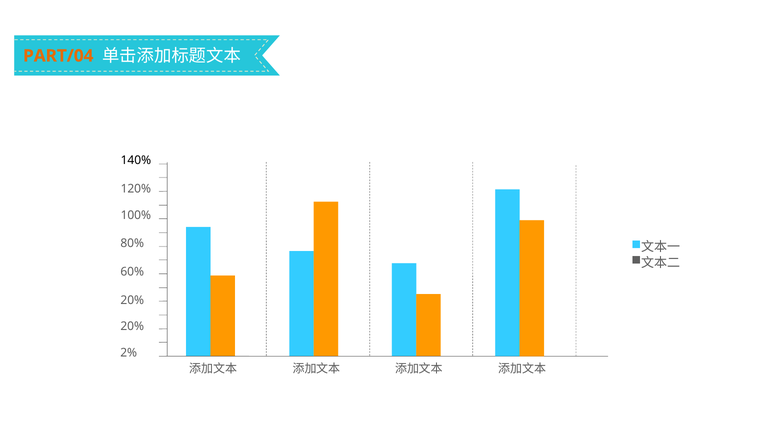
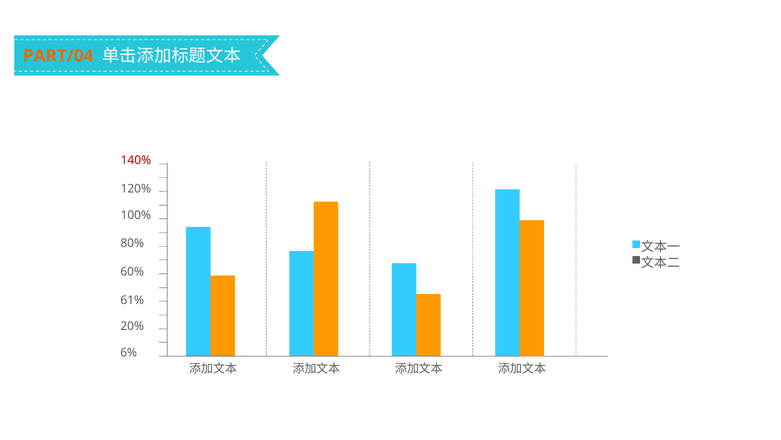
140% colour: black -> red
20% at (132, 300): 20% -> 61%
2%: 2% -> 6%
